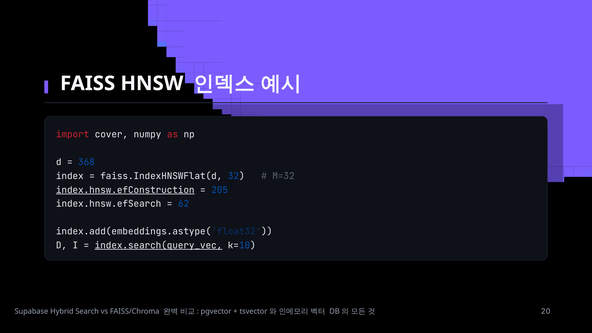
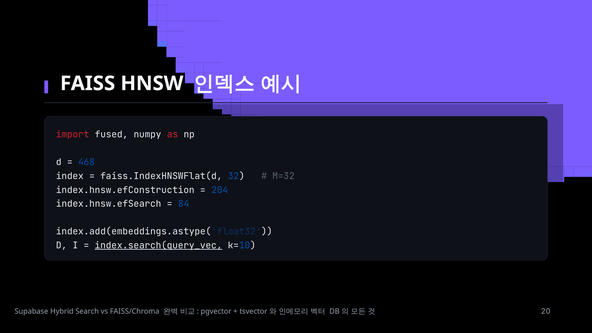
cover: cover -> fused
368: 368 -> 468
index.hnsw.efConstruction underline: present -> none
205: 205 -> 204
62: 62 -> 84
